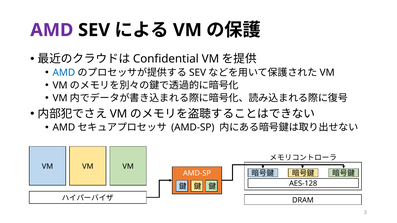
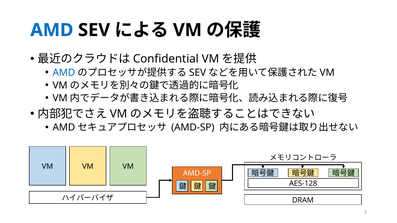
AMD at (52, 30) colour: purple -> blue
